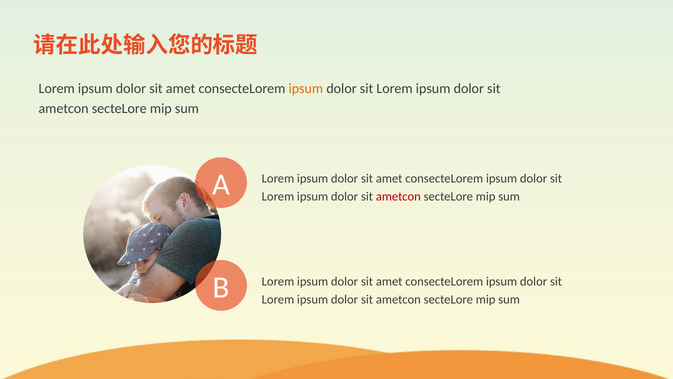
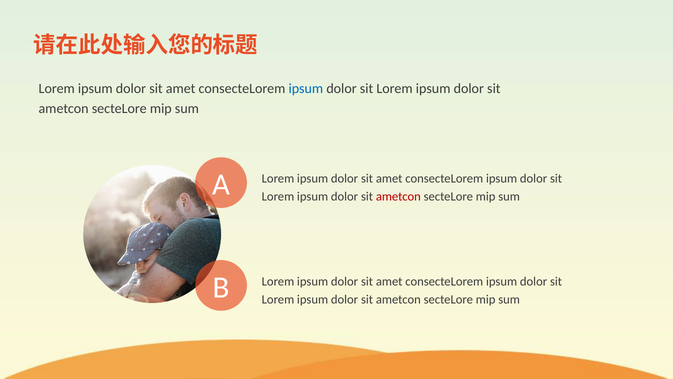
ipsum at (306, 89) colour: orange -> blue
